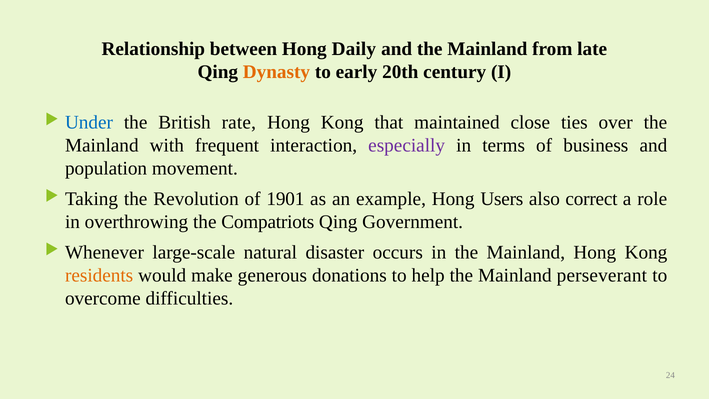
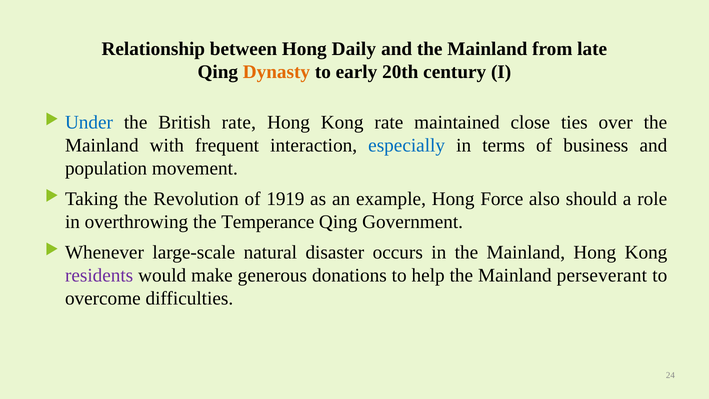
Kong that: that -> rate
especially colour: purple -> blue
1901: 1901 -> 1919
Users: Users -> Force
correct: correct -> should
Compatriots: Compatriots -> Temperance
residents colour: orange -> purple
